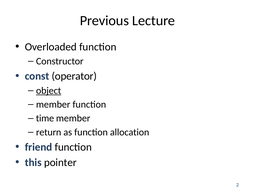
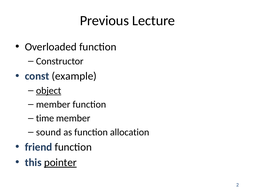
operator: operator -> example
return: return -> sound
pointer underline: none -> present
